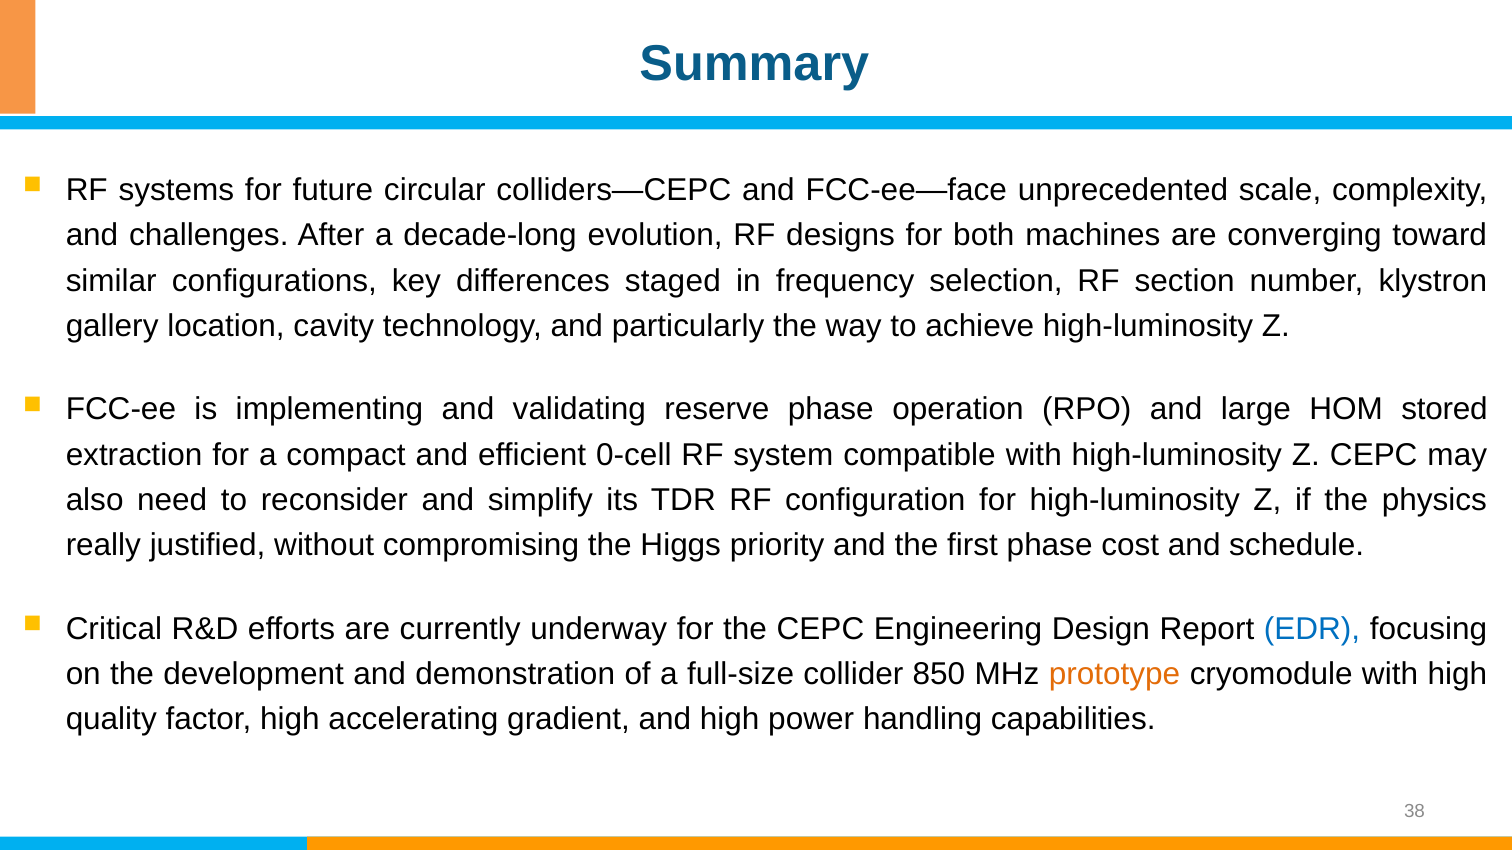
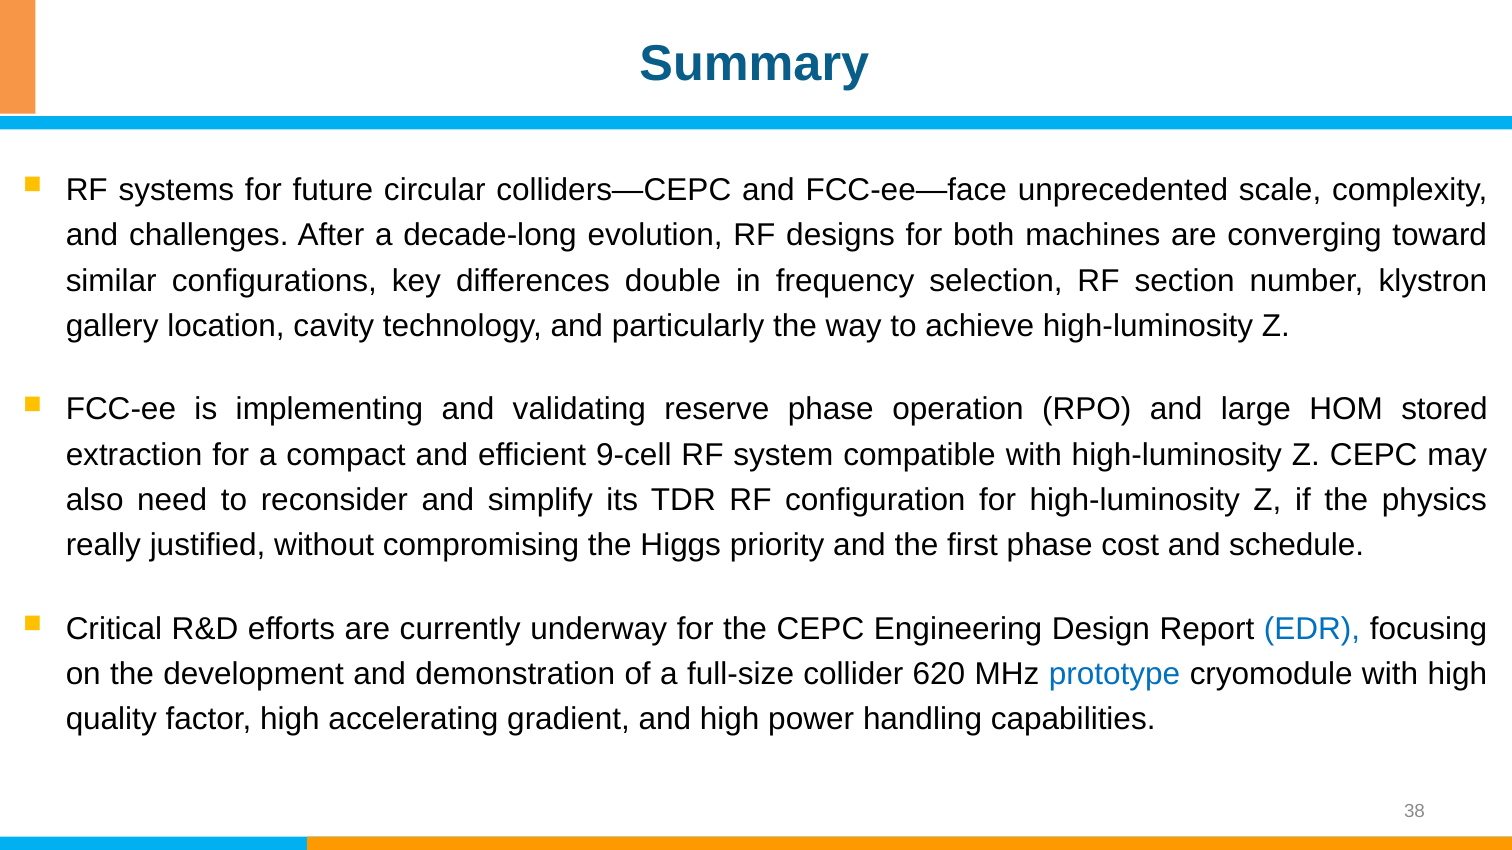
staged: staged -> double
0-cell: 0-cell -> 9-cell
850: 850 -> 620
prototype colour: orange -> blue
